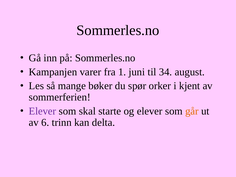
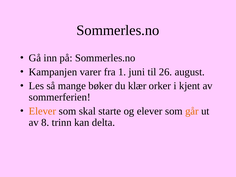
34: 34 -> 26
spør: spør -> klær
Elever at (42, 111) colour: purple -> orange
6: 6 -> 8
